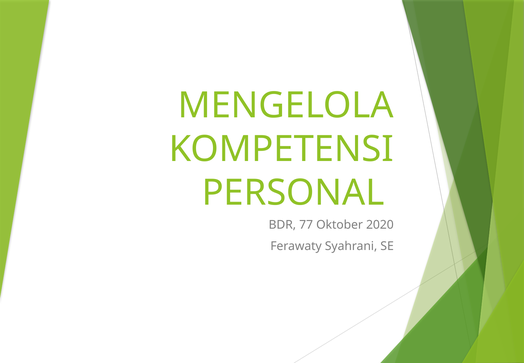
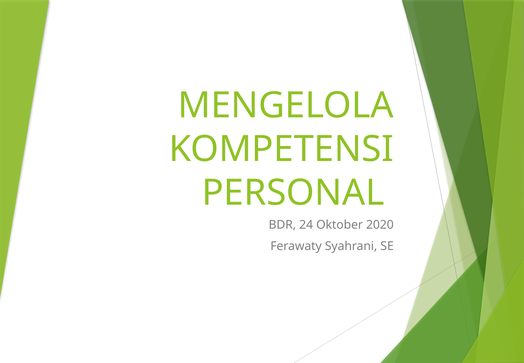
77: 77 -> 24
